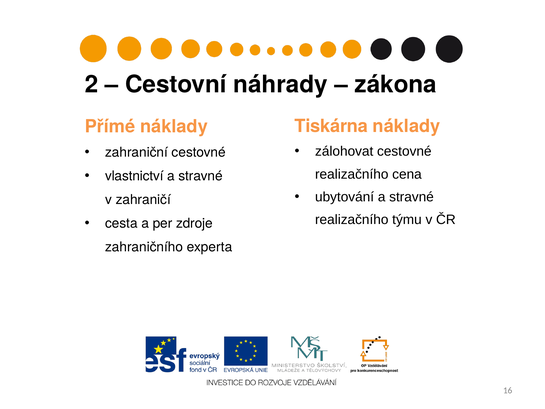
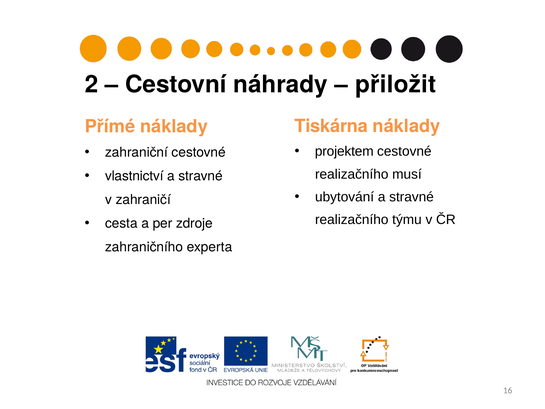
zákona: zákona -> přiložit
zálohovat: zálohovat -> projektem
cena: cena -> musí
